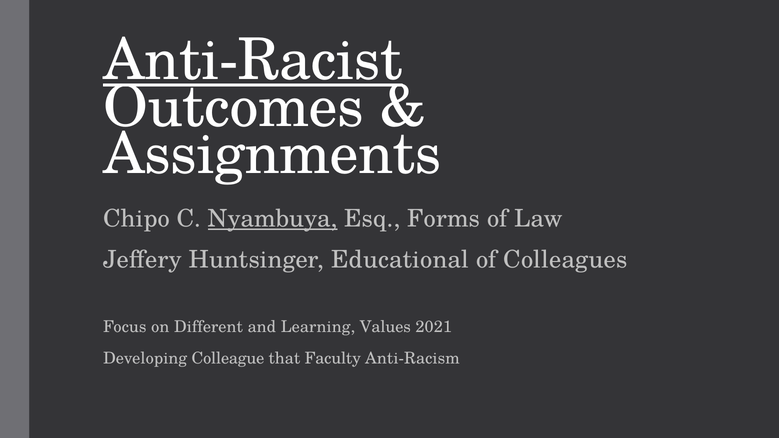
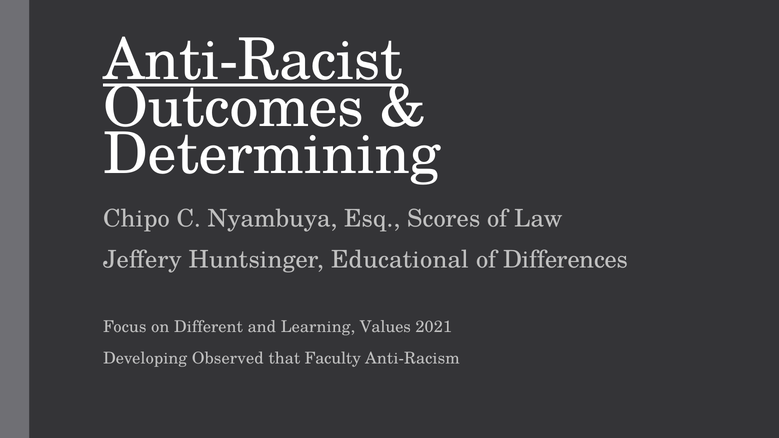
Assignments: Assignments -> Determining
Nyambuya underline: present -> none
Forms: Forms -> Scores
Colleagues: Colleagues -> Differences
Colleague: Colleague -> Observed
